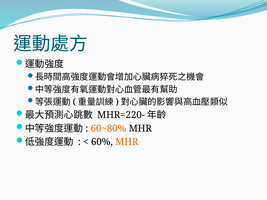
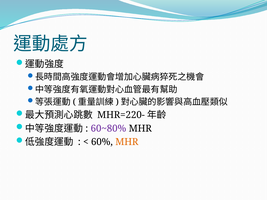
60~80% colour: orange -> purple
